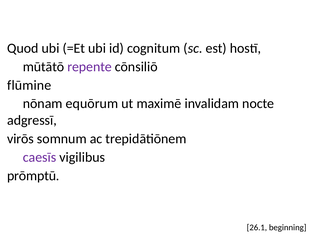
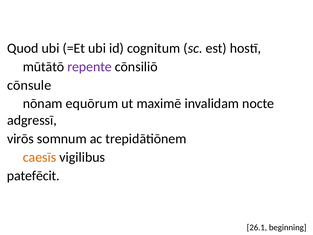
flūmine: flūmine -> cōnsule
caesīs colour: purple -> orange
prōmptū: prōmptū -> patefēcit
